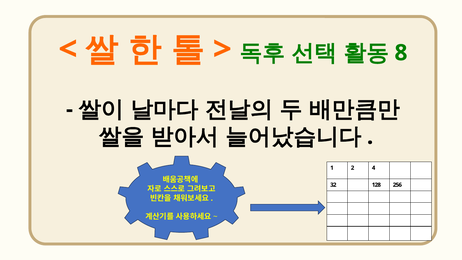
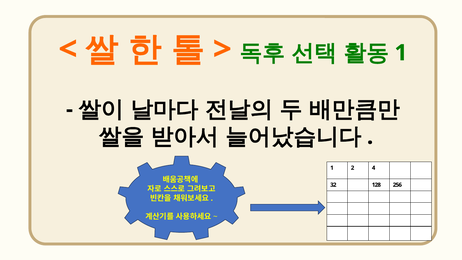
8 at (401, 53): 8 -> 1
